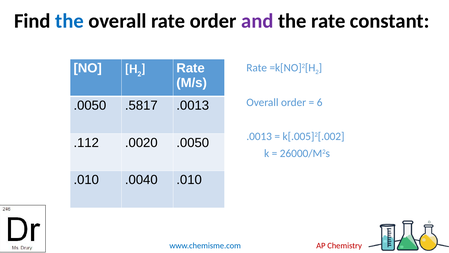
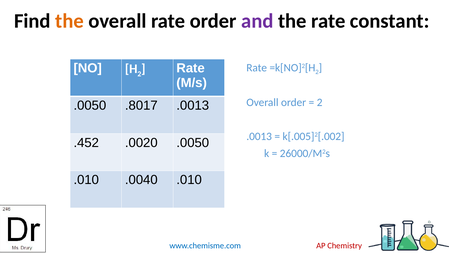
the at (70, 21) colour: blue -> orange
6 at (320, 102): 6 -> 2
.5817: .5817 -> .8017
.112: .112 -> .452
